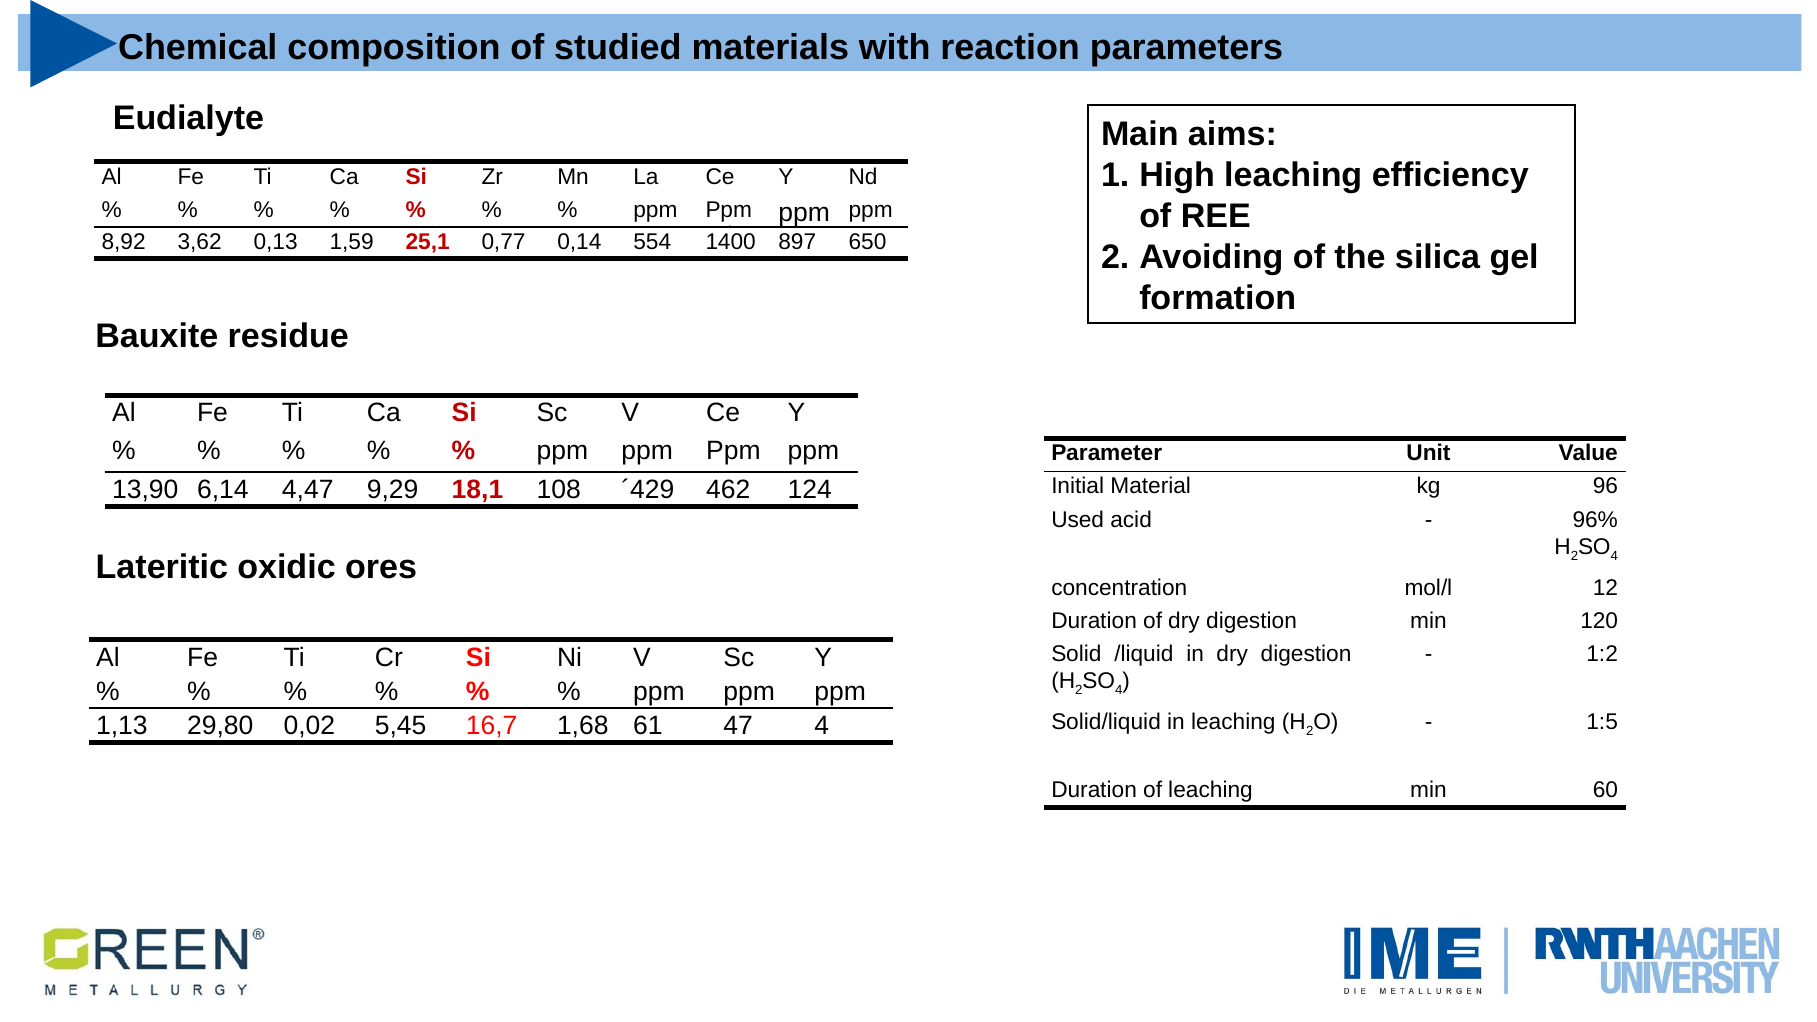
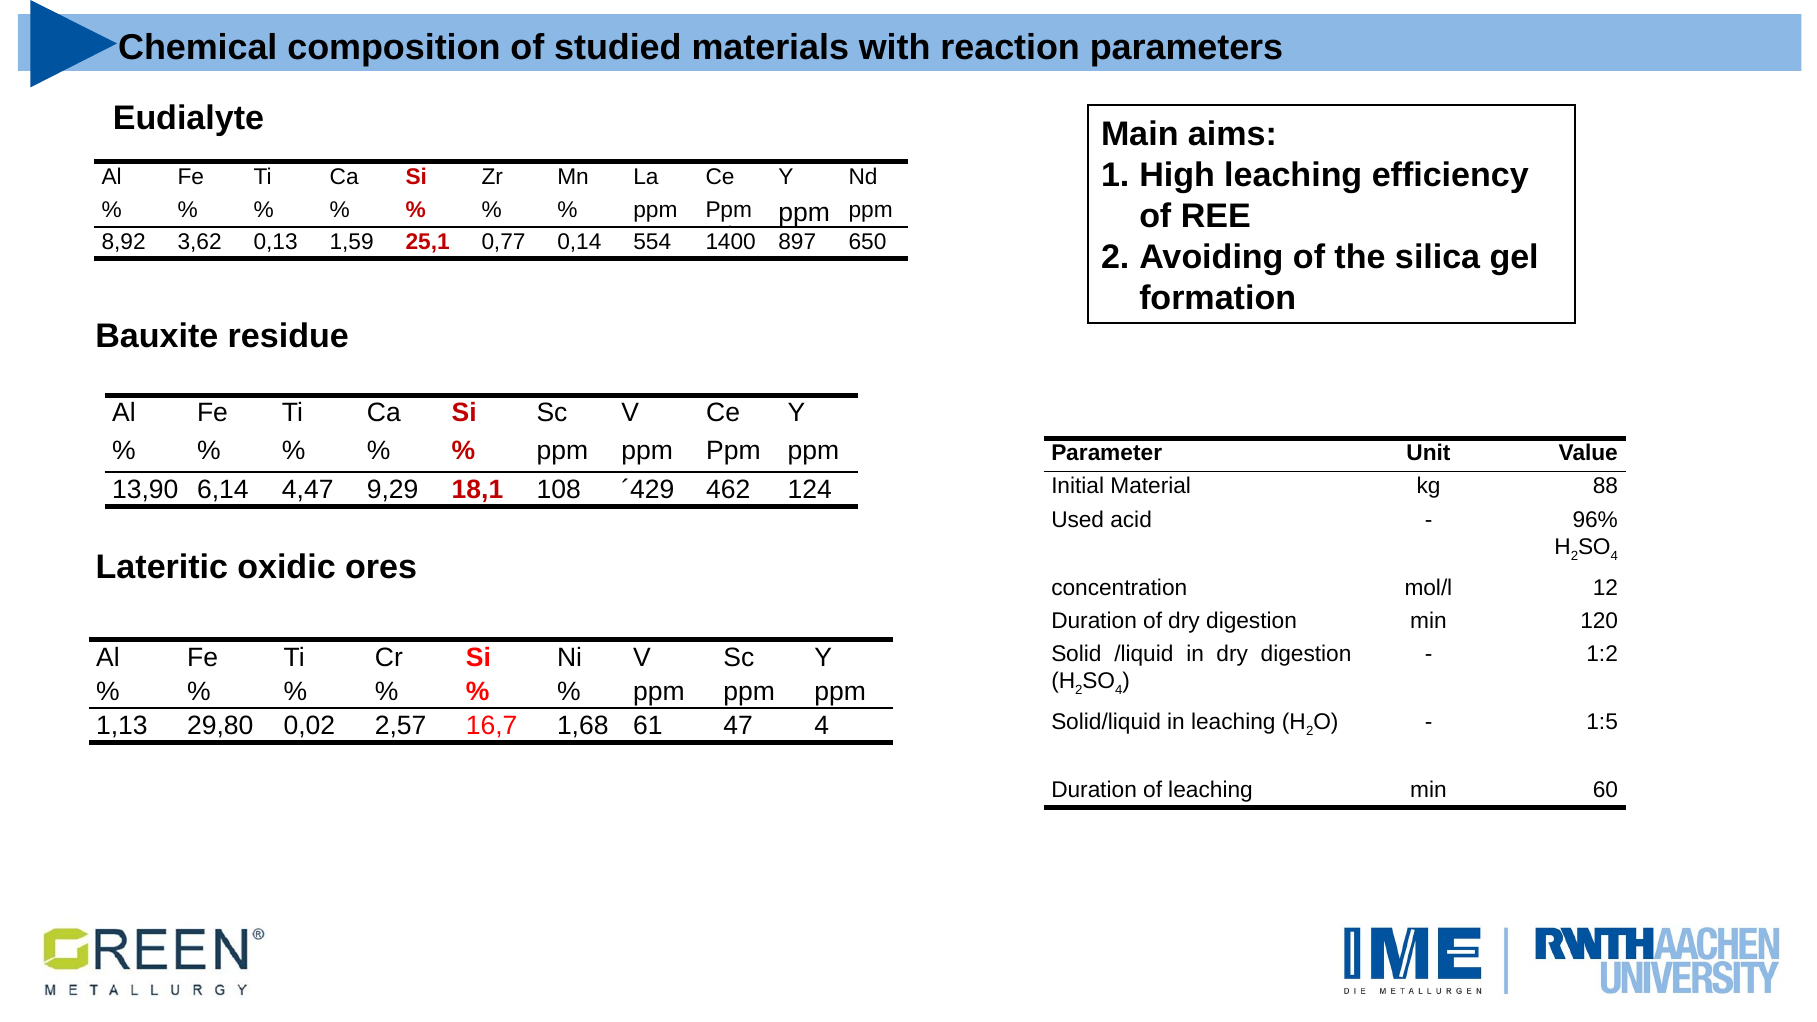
96: 96 -> 88
5,45: 5,45 -> 2,57
